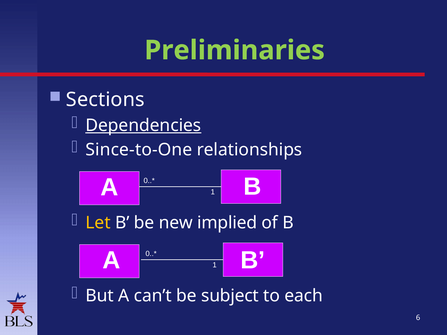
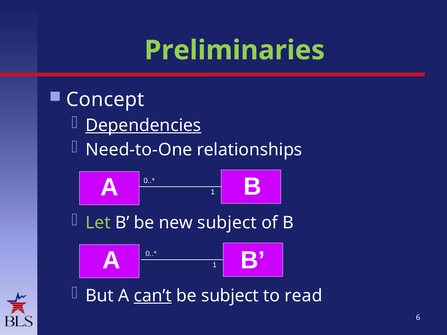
Sections: Sections -> Concept
Since-to-One: Since-to-One -> Need-to-One
Let colour: yellow -> light green
new implied: implied -> subject
can’t underline: none -> present
each: each -> read
